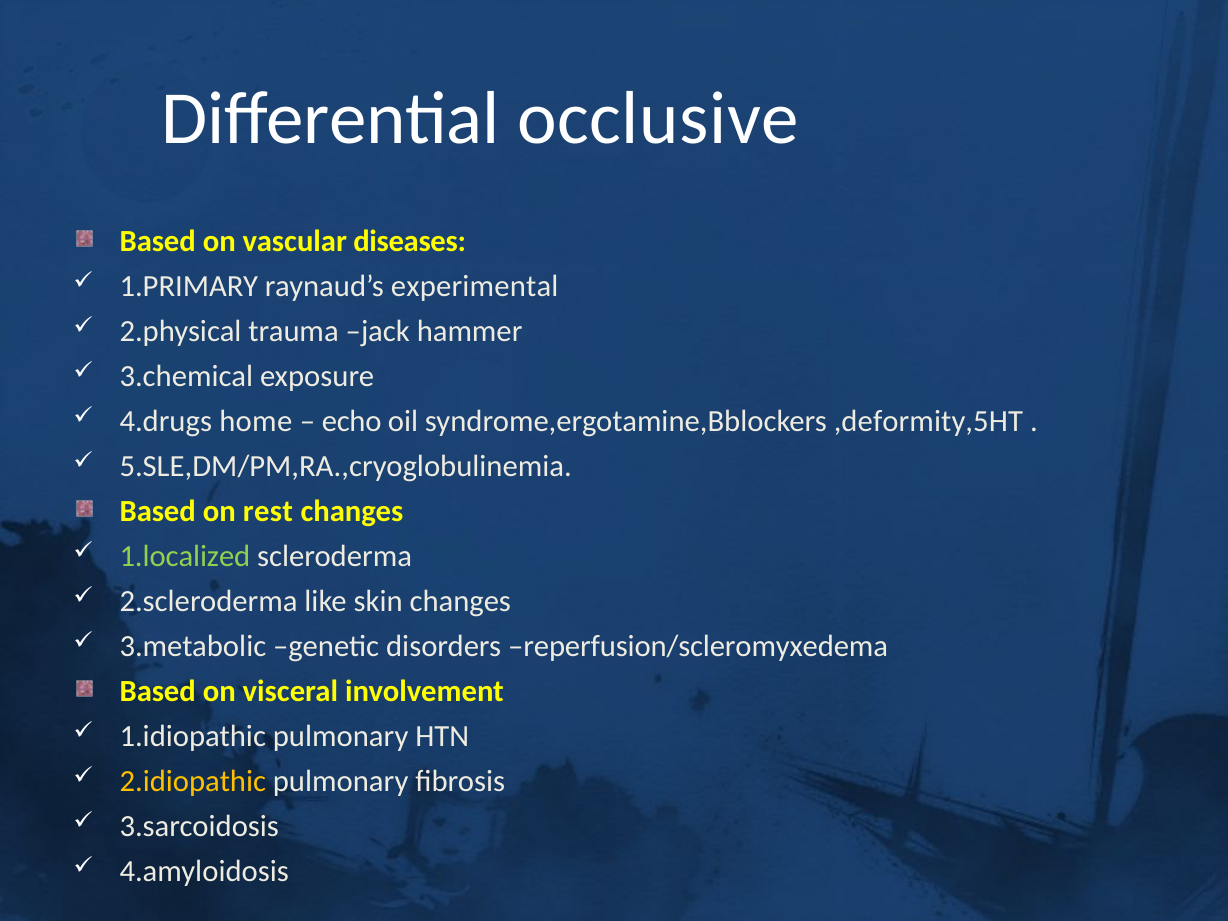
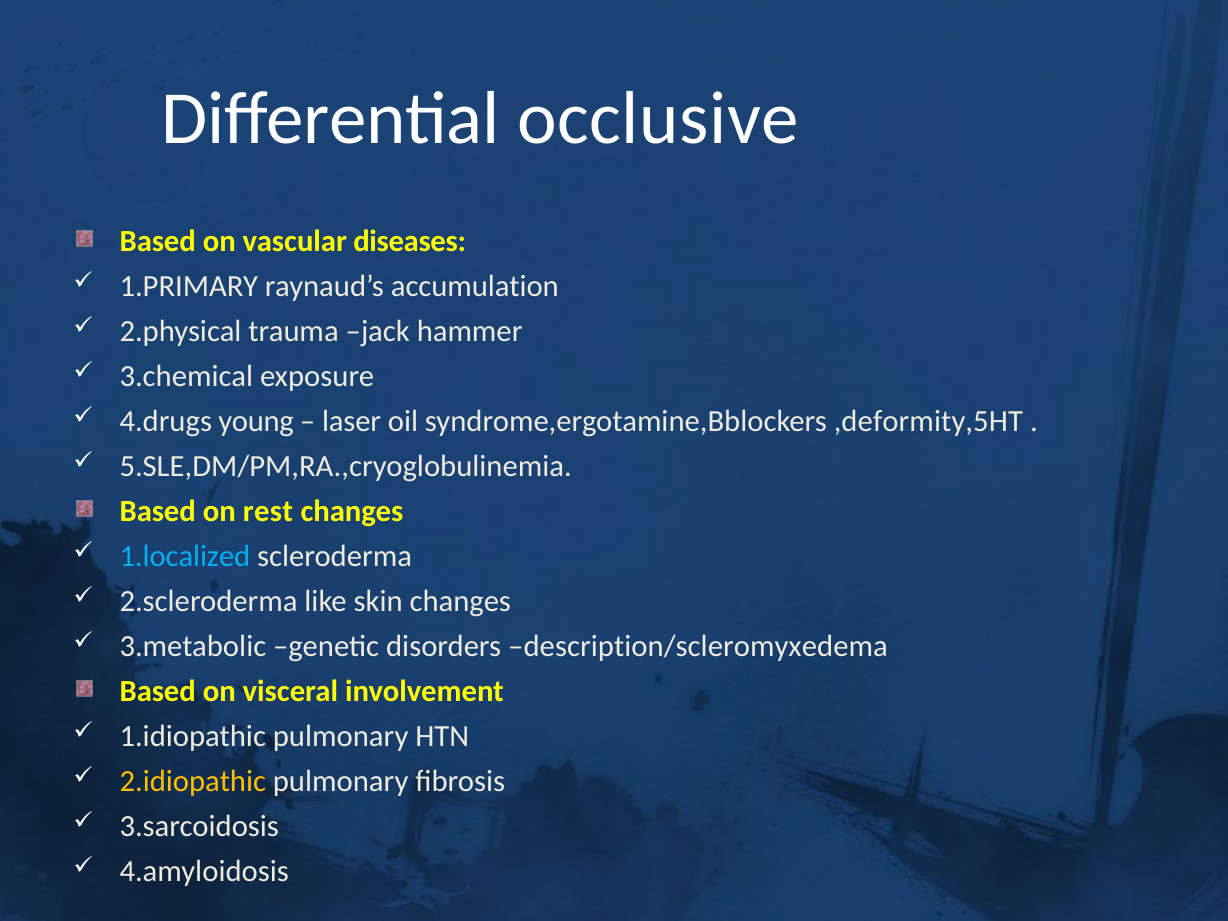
experimental: experimental -> accumulation
home: home -> young
echo: echo -> laser
1.localized colour: light green -> light blue
reperfusion/scleromyxedema: reperfusion/scleromyxedema -> description/scleromyxedema
